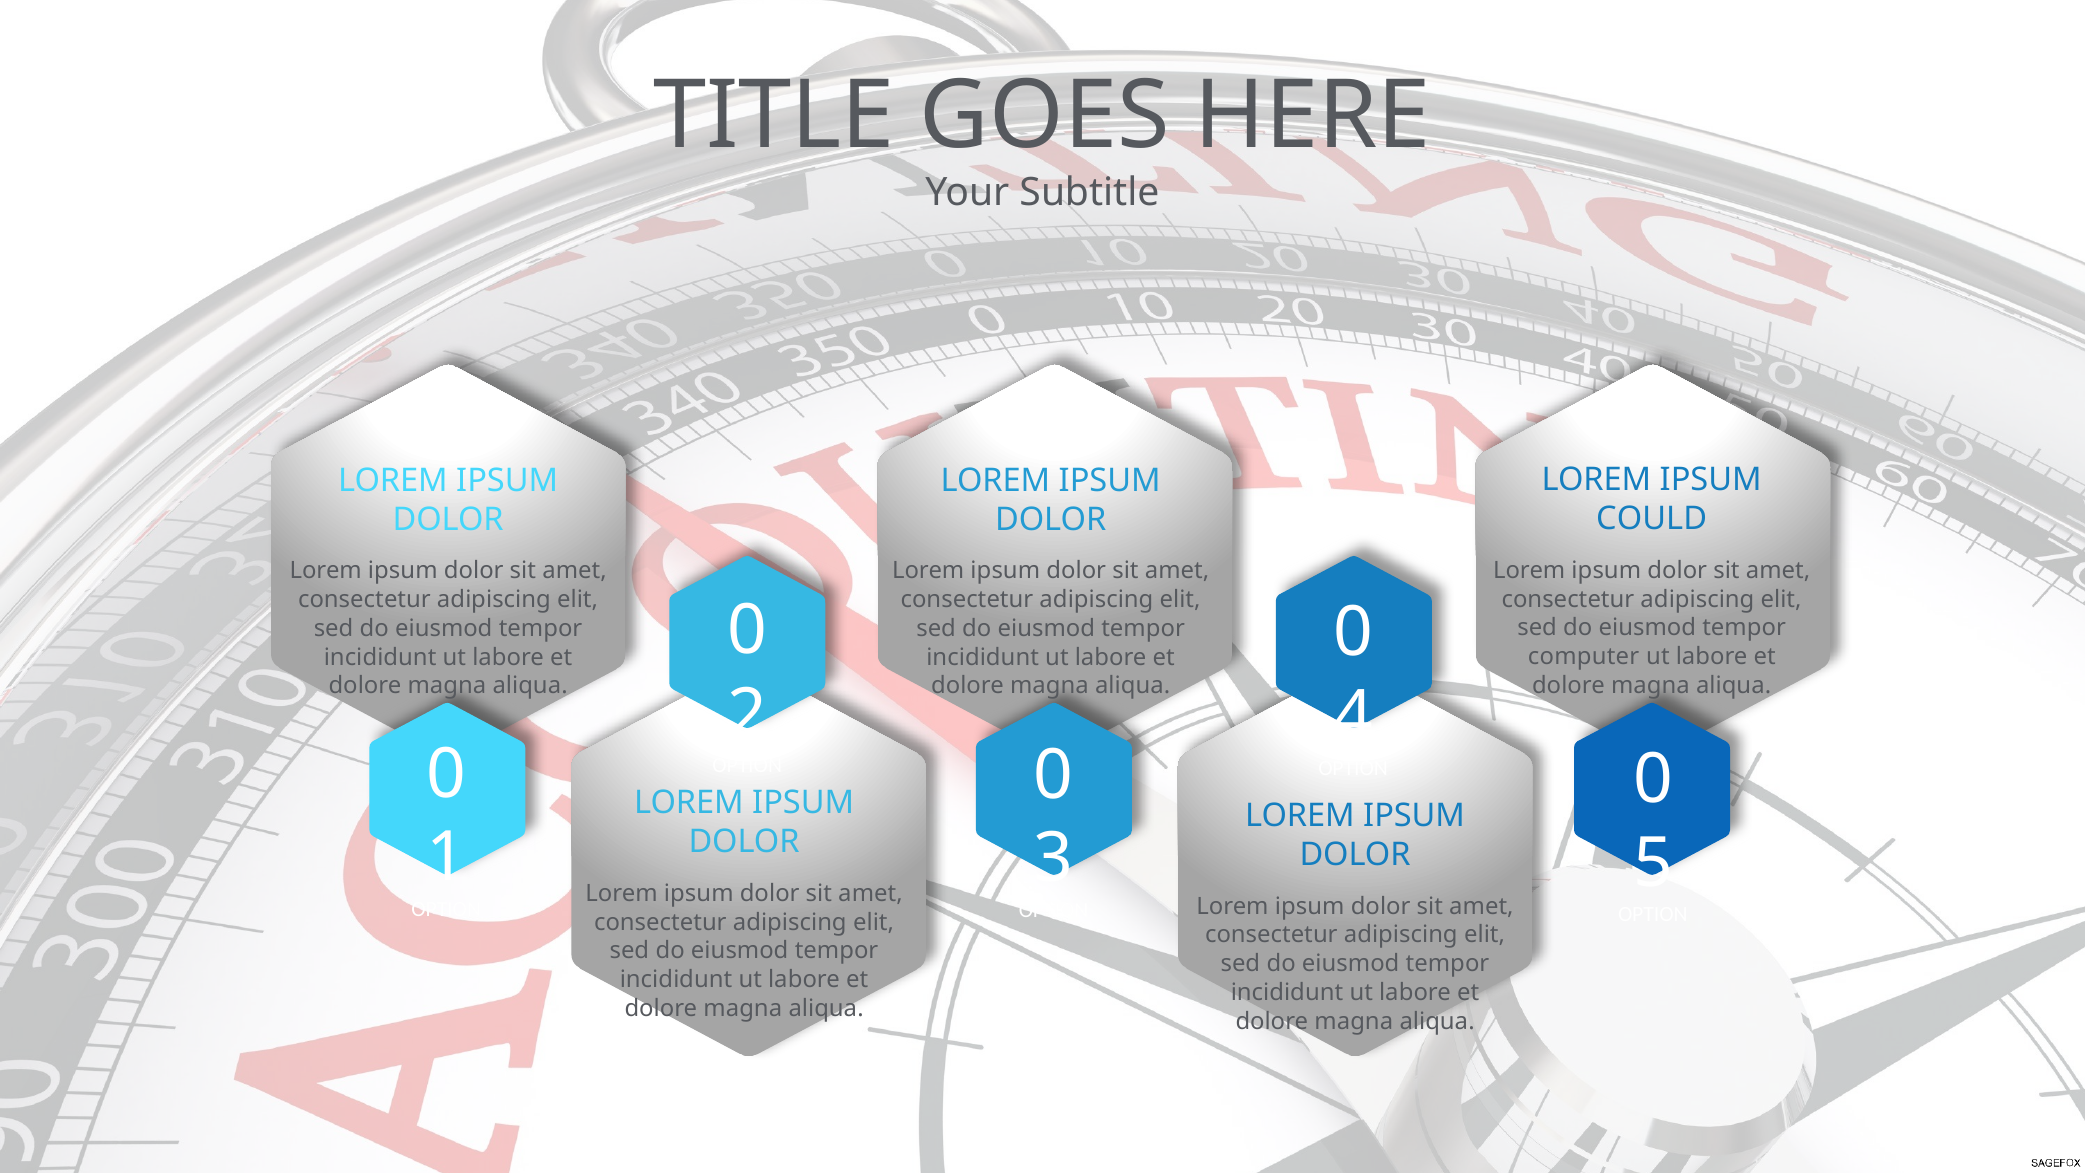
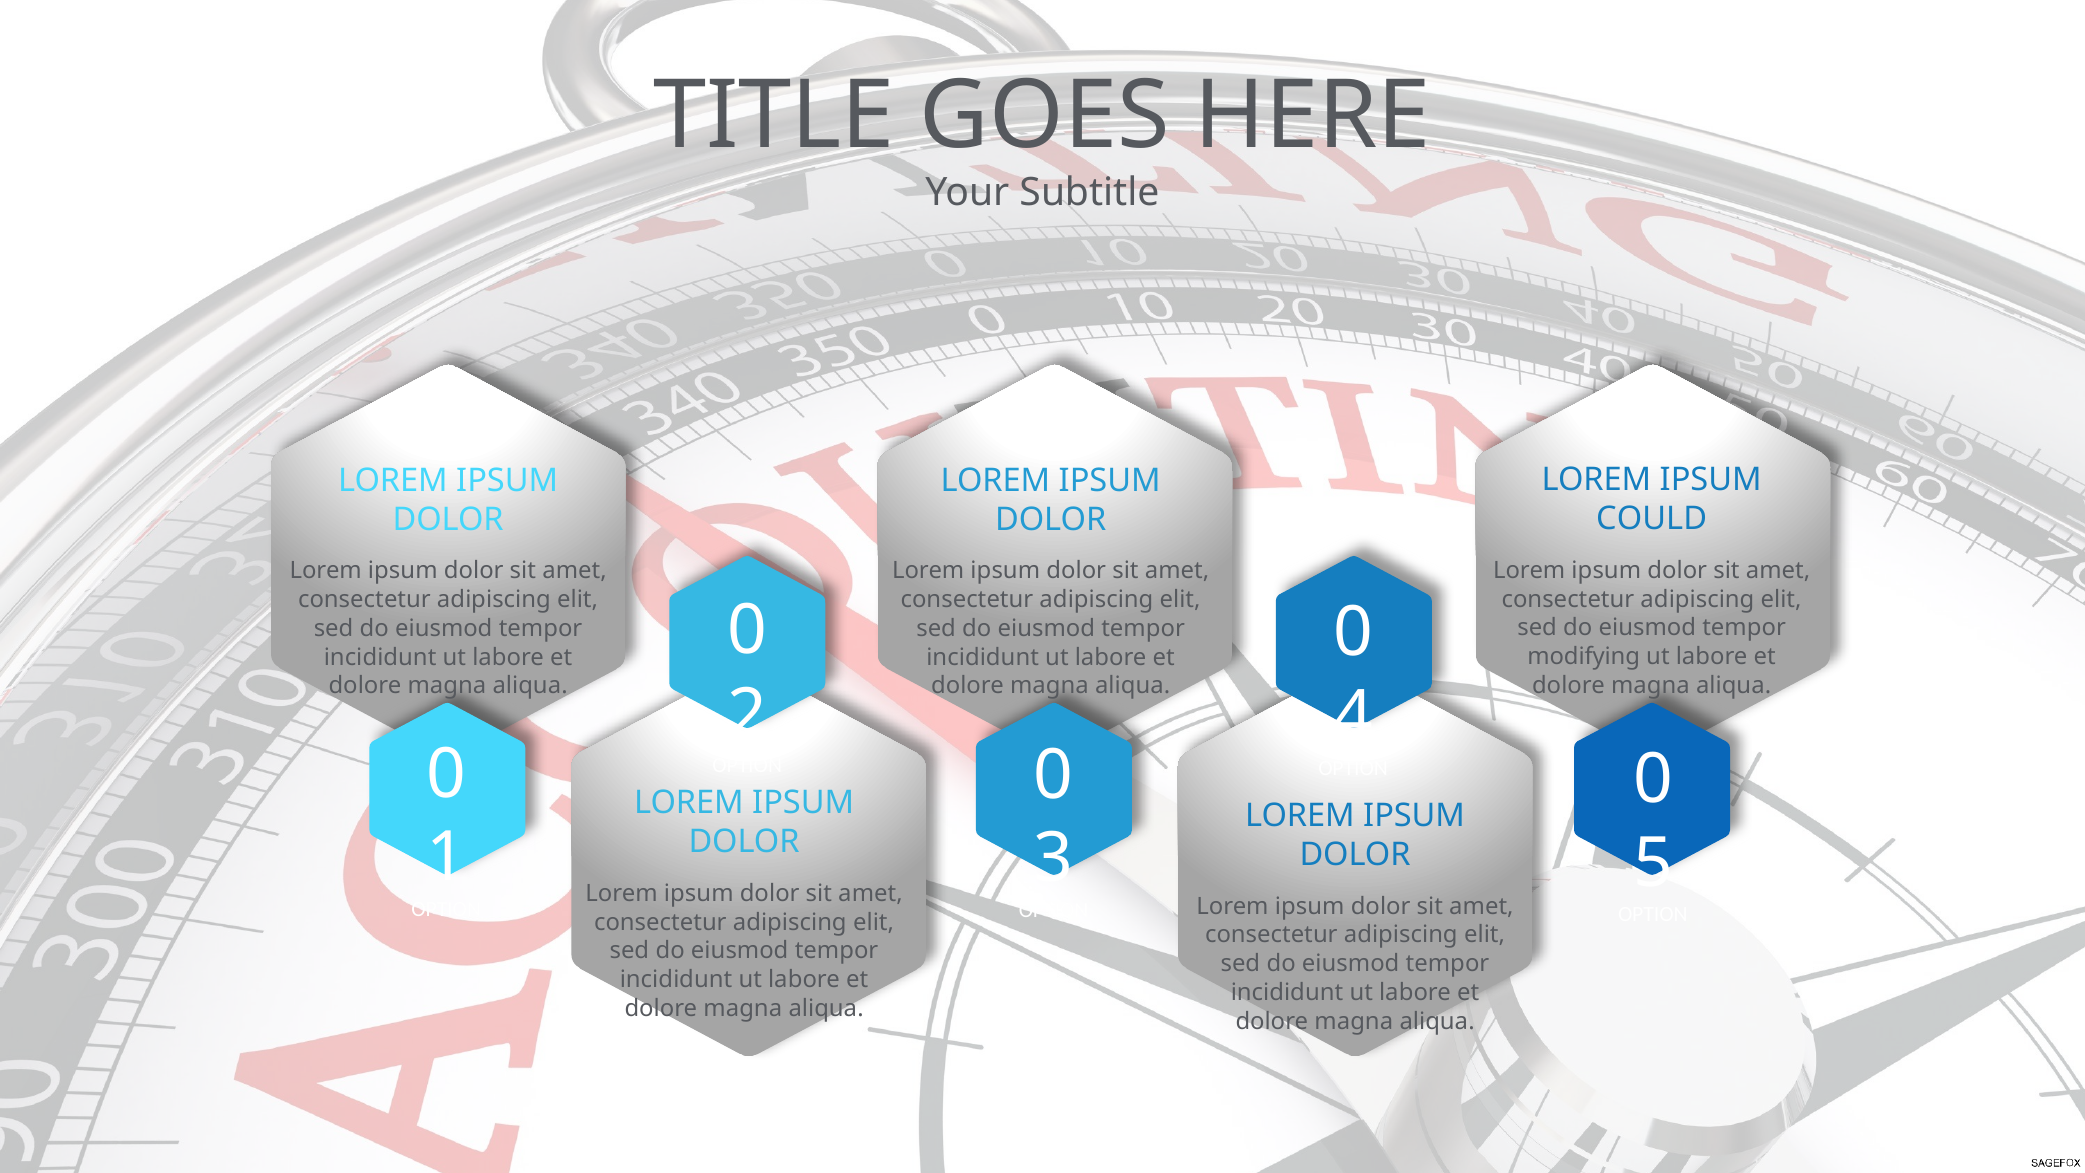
computer: computer -> modifying
